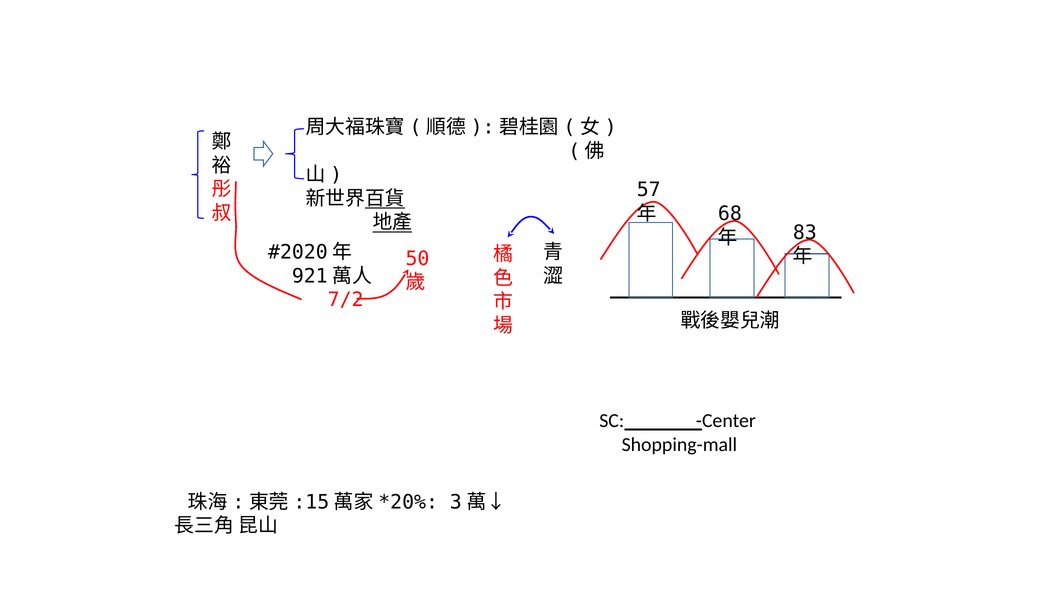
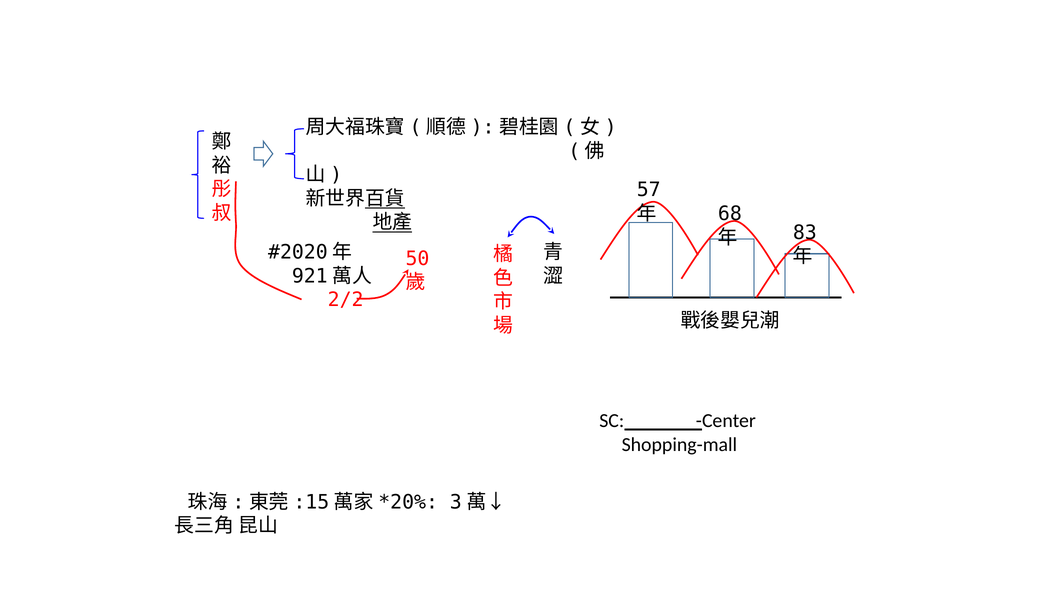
7/2: 7/2 -> 2/2
